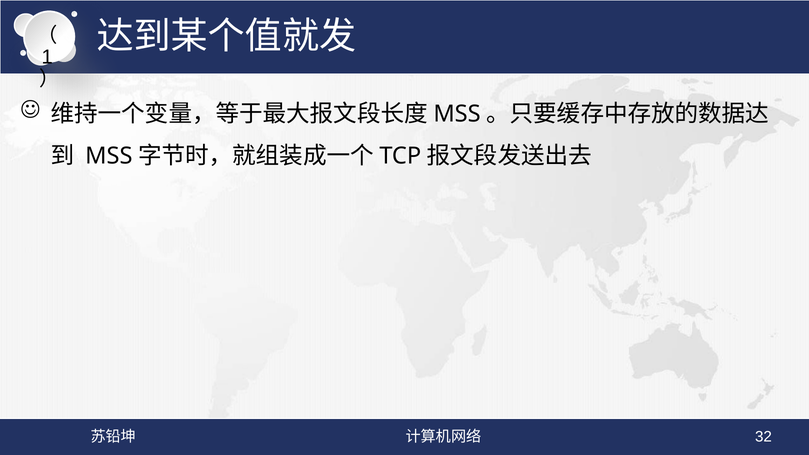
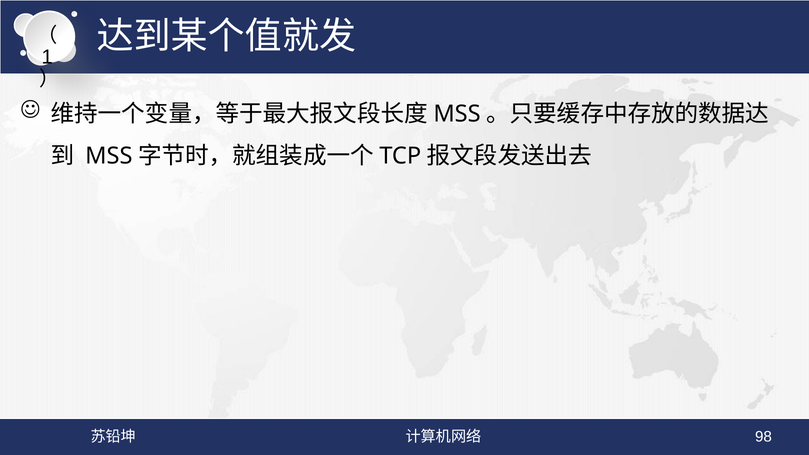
32: 32 -> 98
